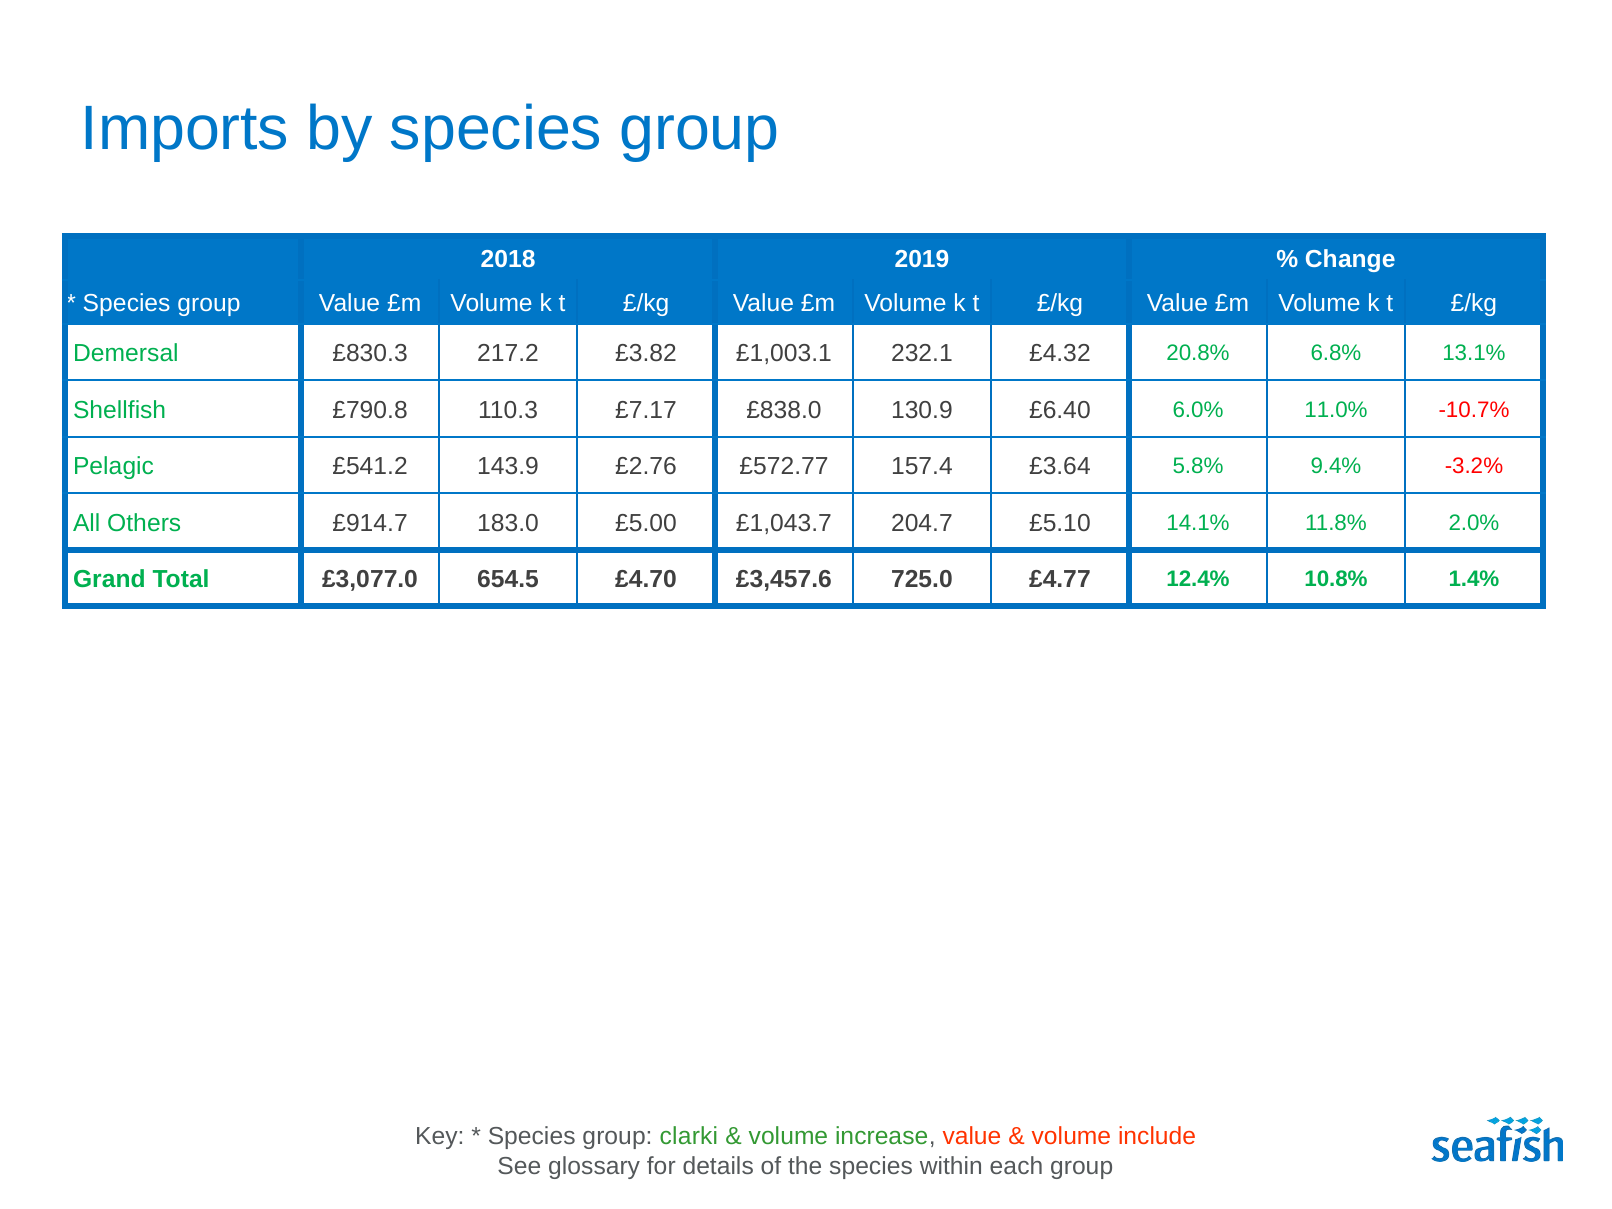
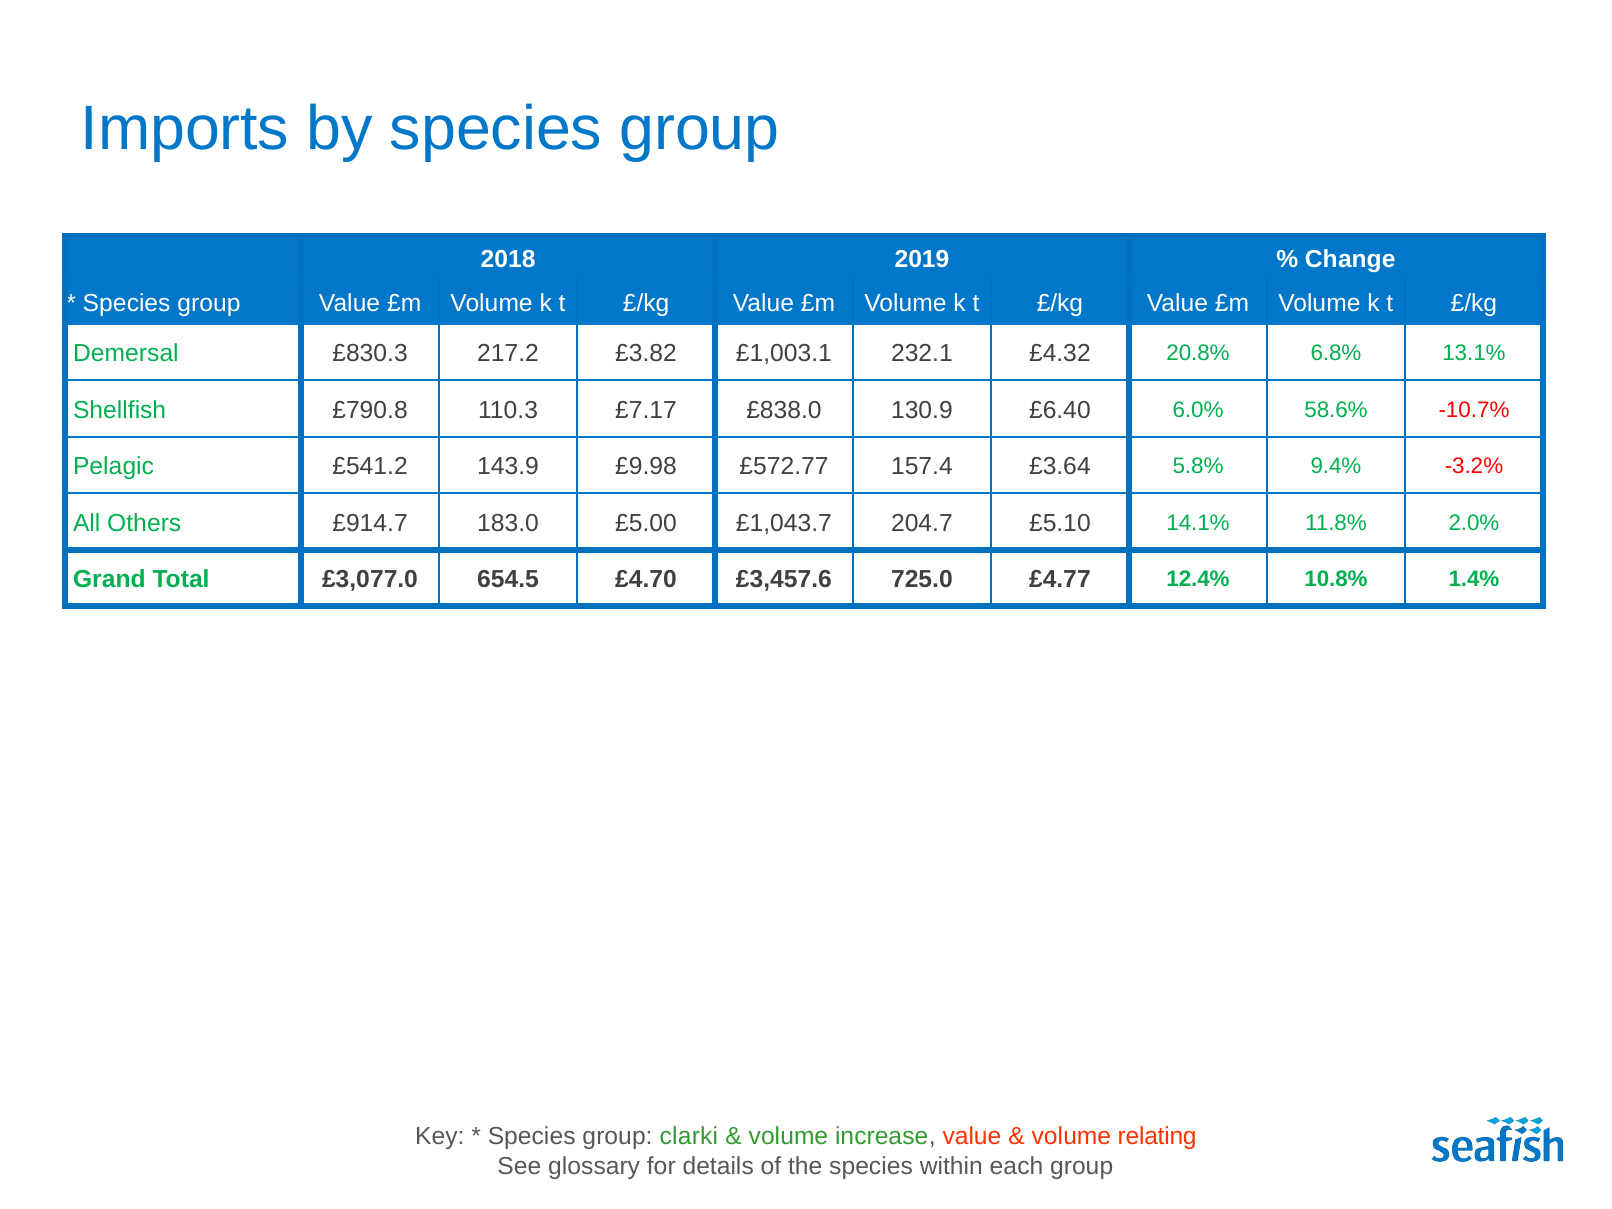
11.0%: 11.0% -> 58.6%
£2.76: £2.76 -> £9.98
include: include -> relating
